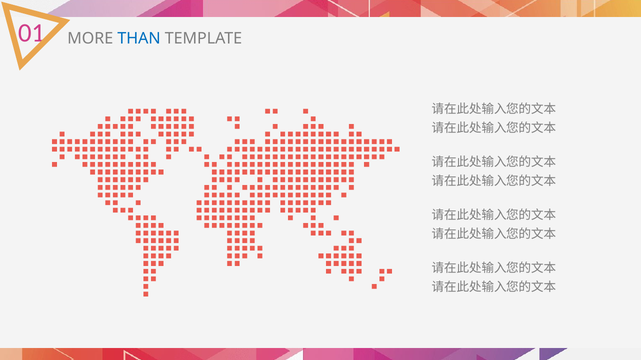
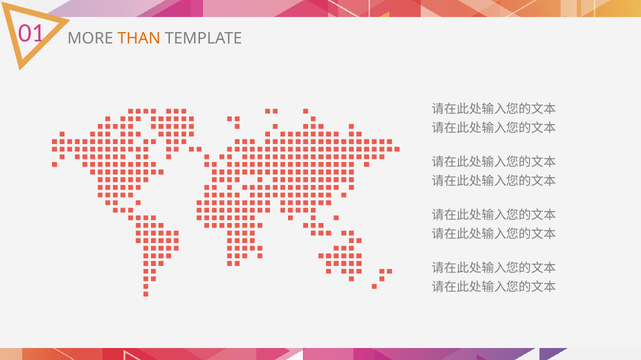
THAN colour: blue -> orange
